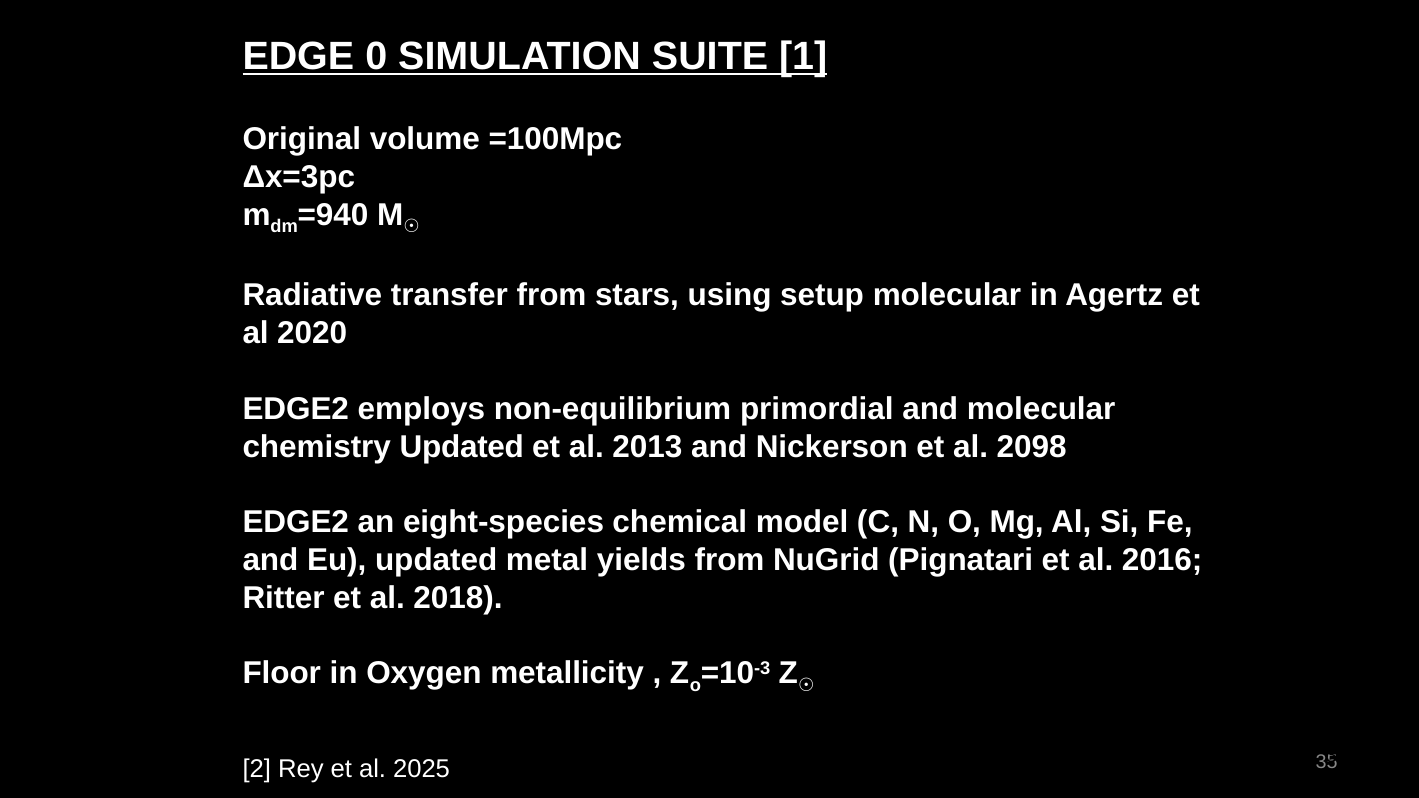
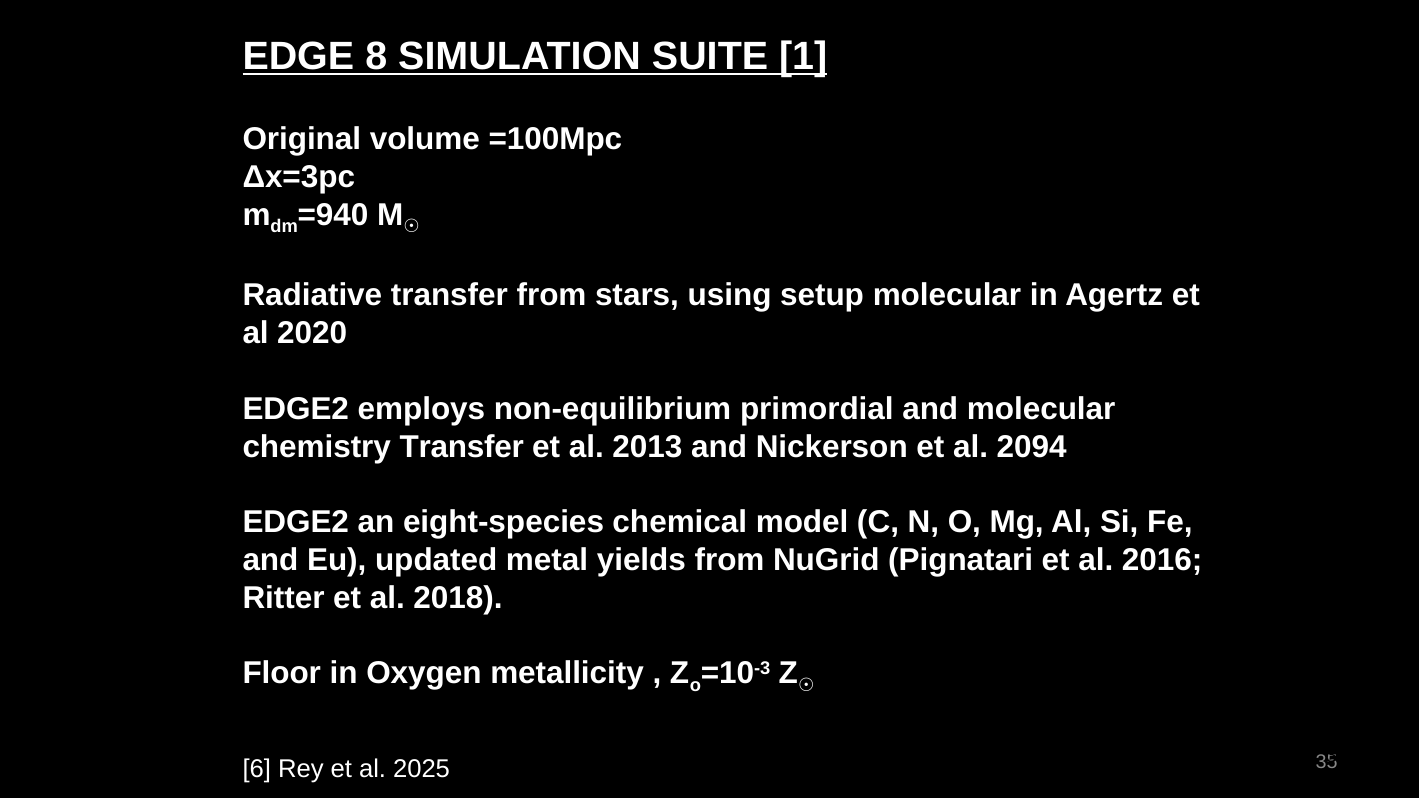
0: 0 -> 8
chemistry Updated: Updated -> Transfer
2098: 2098 -> 2094
2: 2 -> 6
